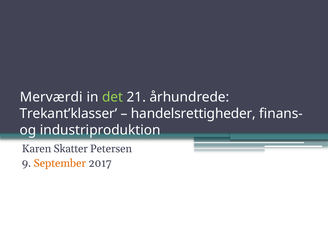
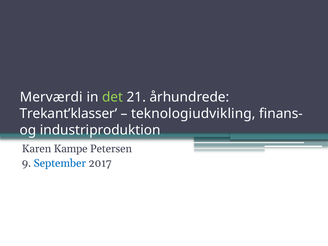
handelsrettigheder: handelsrettigheder -> teknologiudvikling
Skatter: Skatter -> Kampe
September colour: orange -> blue
